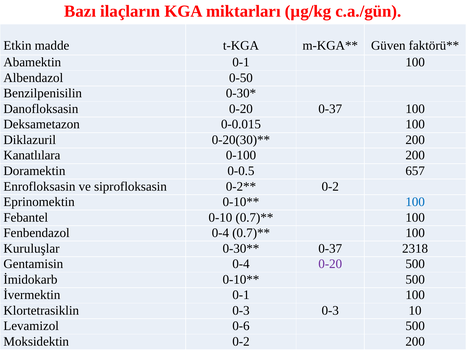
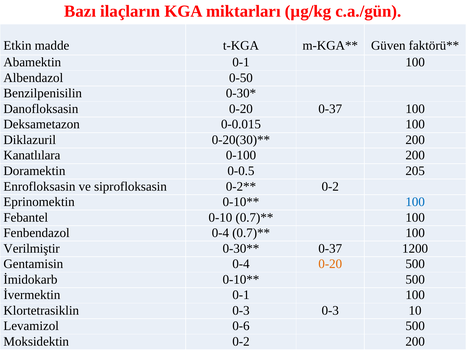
657: 657 -> 205
Kuruluşlar: Kuruluşlar -> Verilmiştir
2318: 2318 -> 1200
0-20 at (330, 264) colour: purple -> orange
